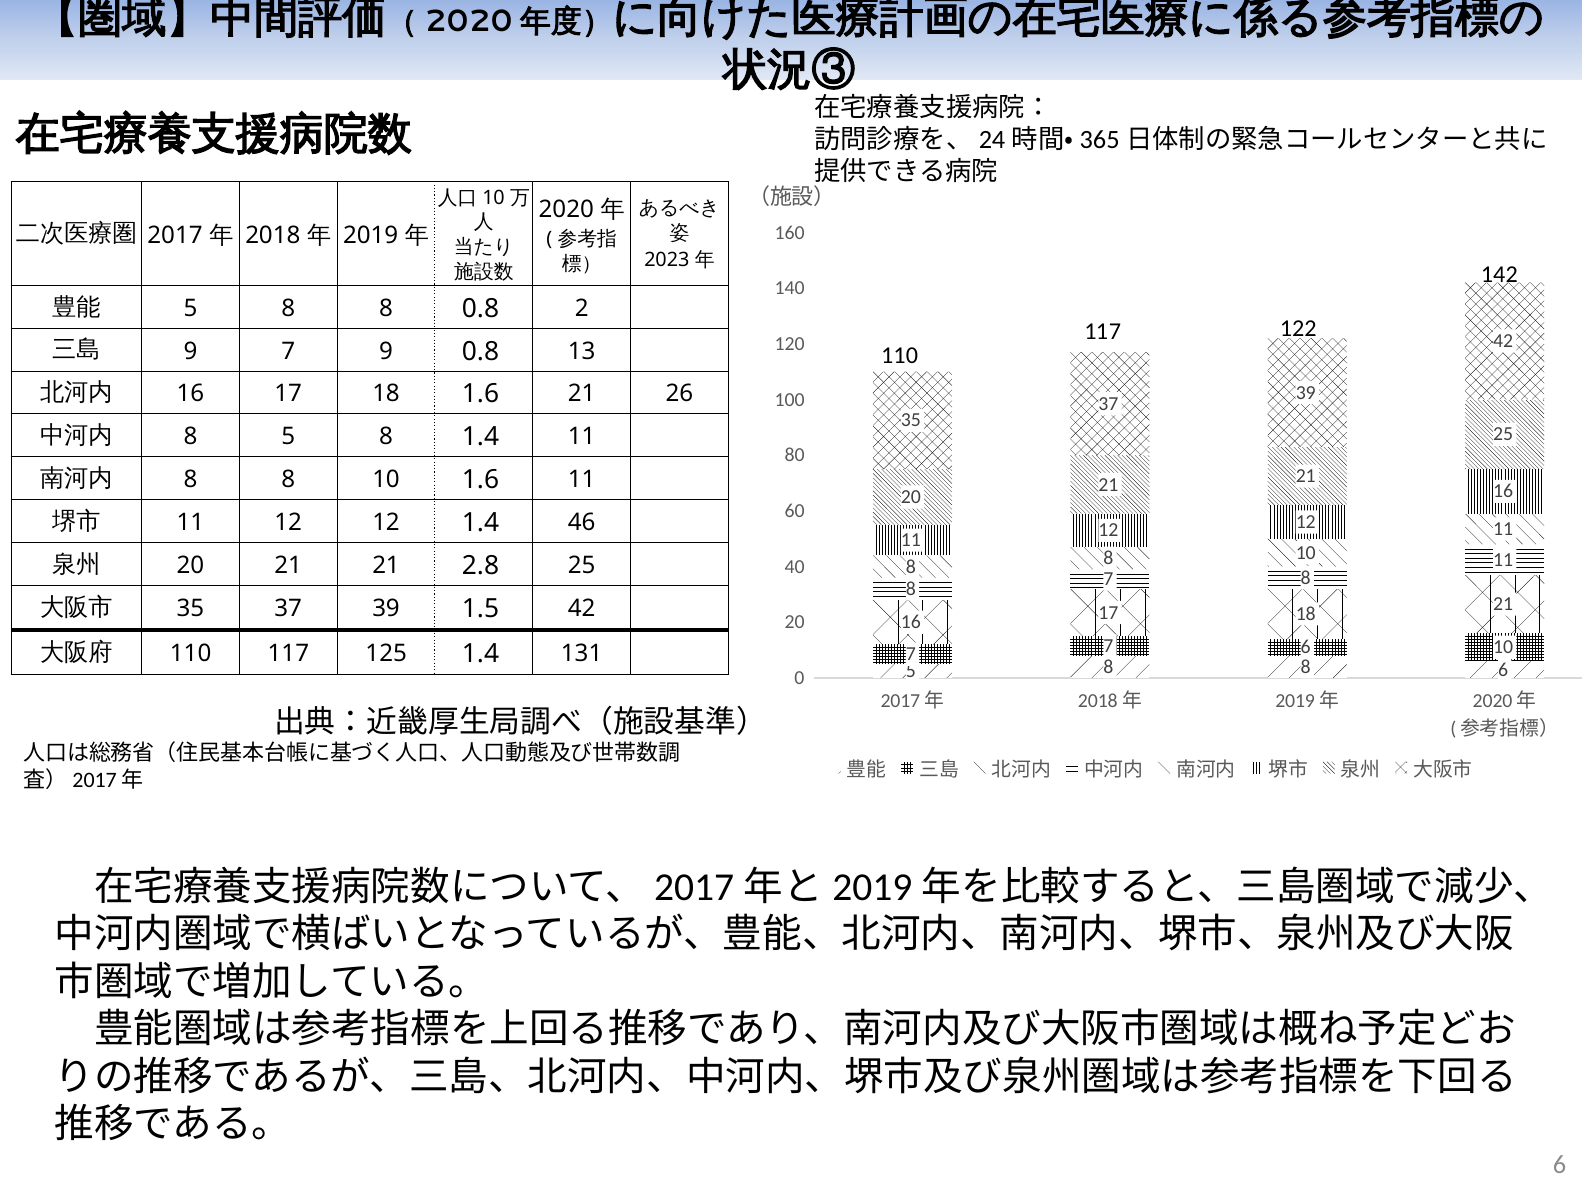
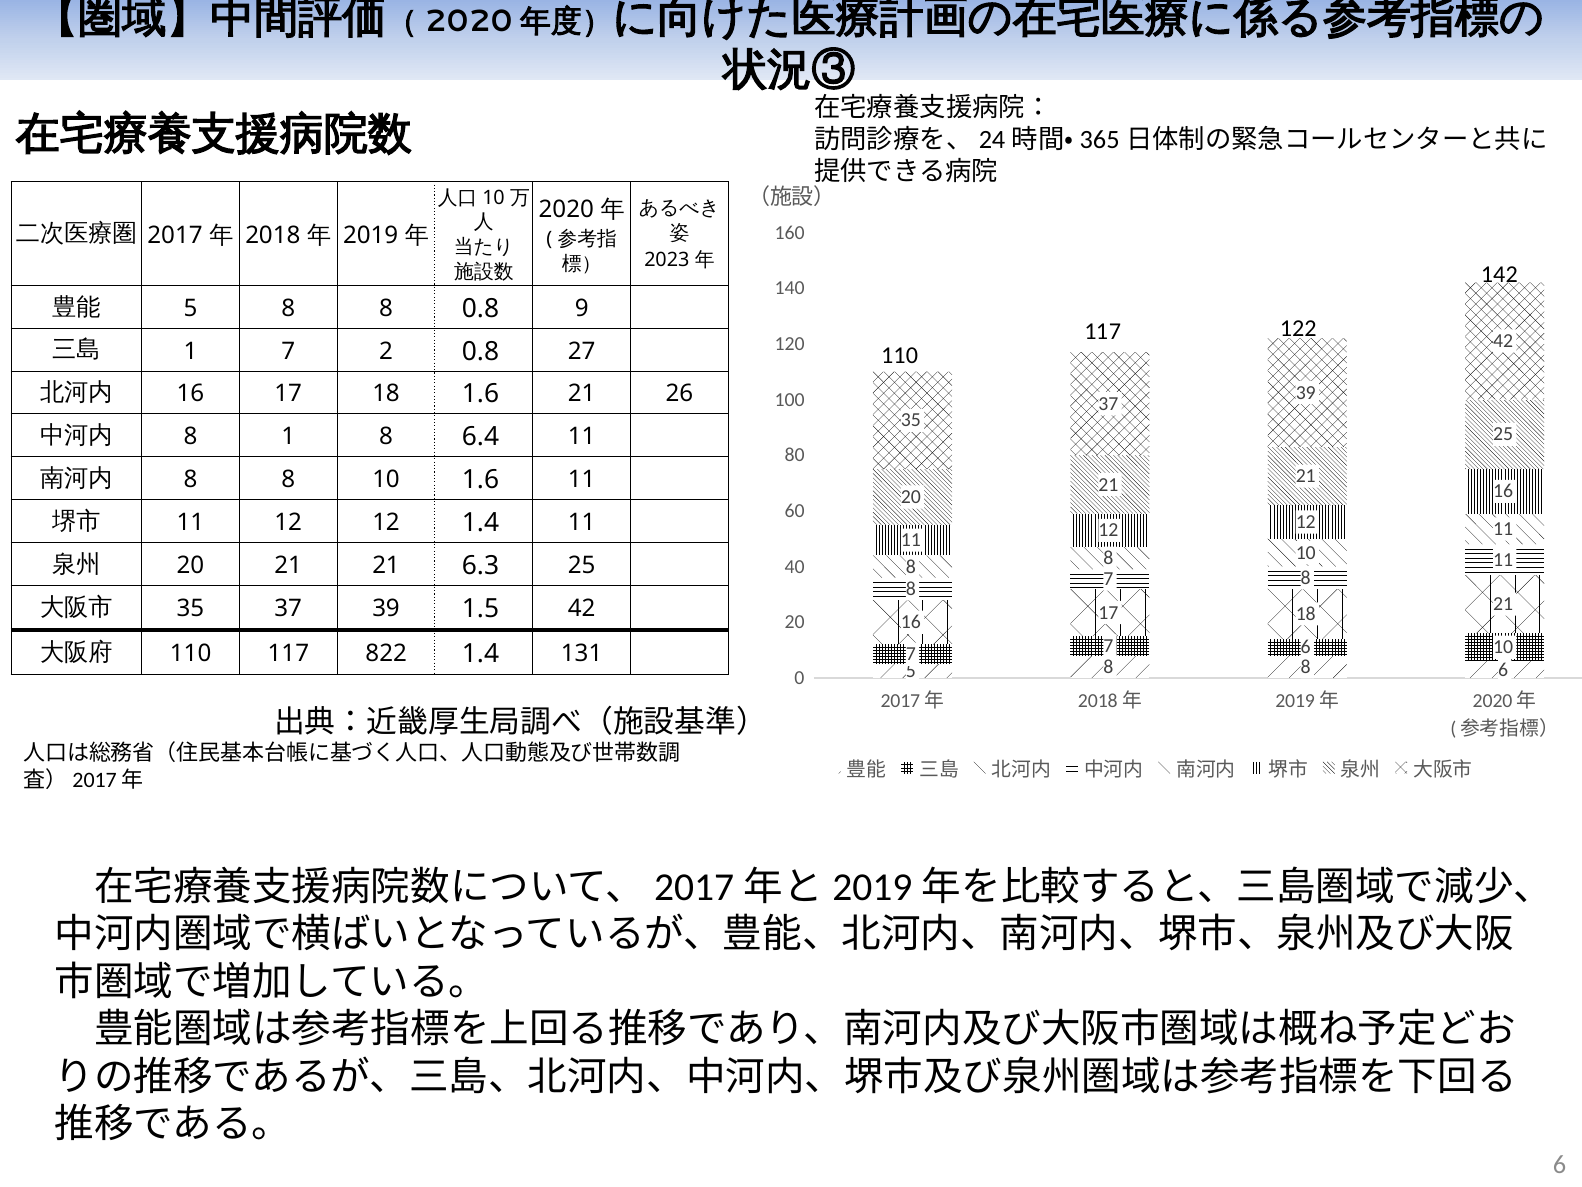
2: 2 -> 9
9 at (191, 351): 9 -> 1
7 9: 9 -> 2
13: 13 -> 27
8 5: 5 -> 1
8 1.4: 1.4 -> 6.4
1.4 46: 46 -> 11
2.8: 2.8 -> 6.3
125: 125 -> 822
